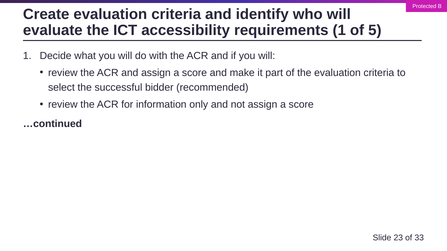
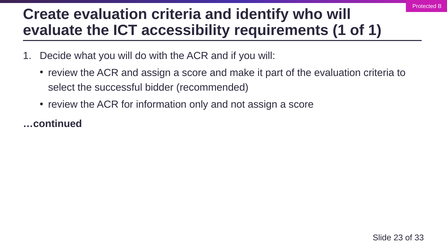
of 5: 5 -> 1
